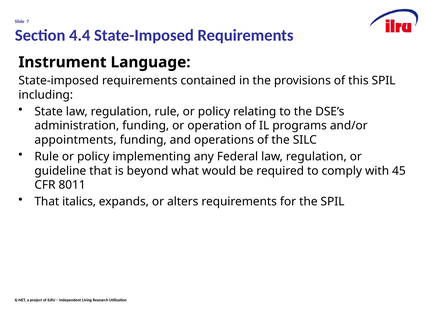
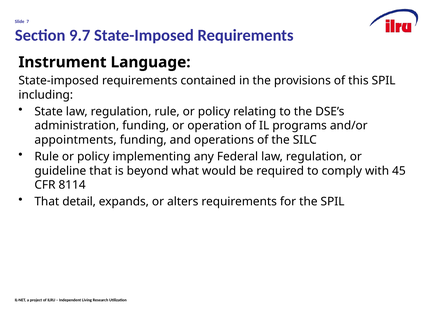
4.4: 4.4 -> 9.7
8011: 8011 -> 8114
italics: italics -> detail
